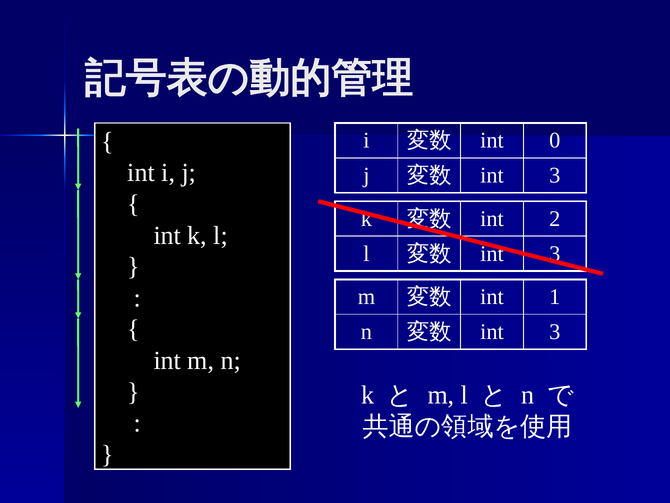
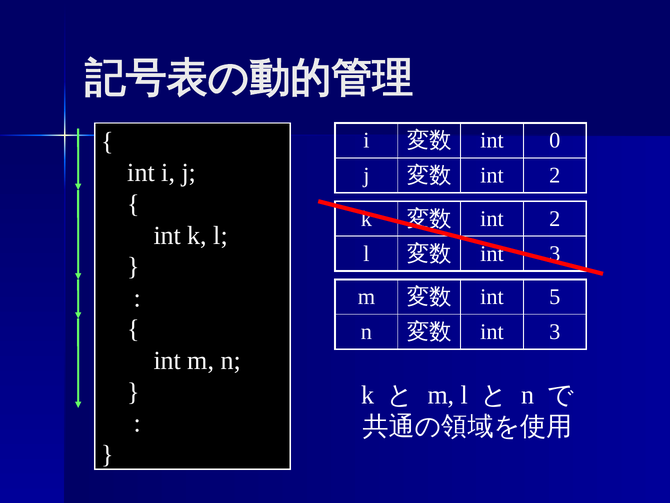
3 at (555, 175): 3 -> 2
1: 1 -> 5
